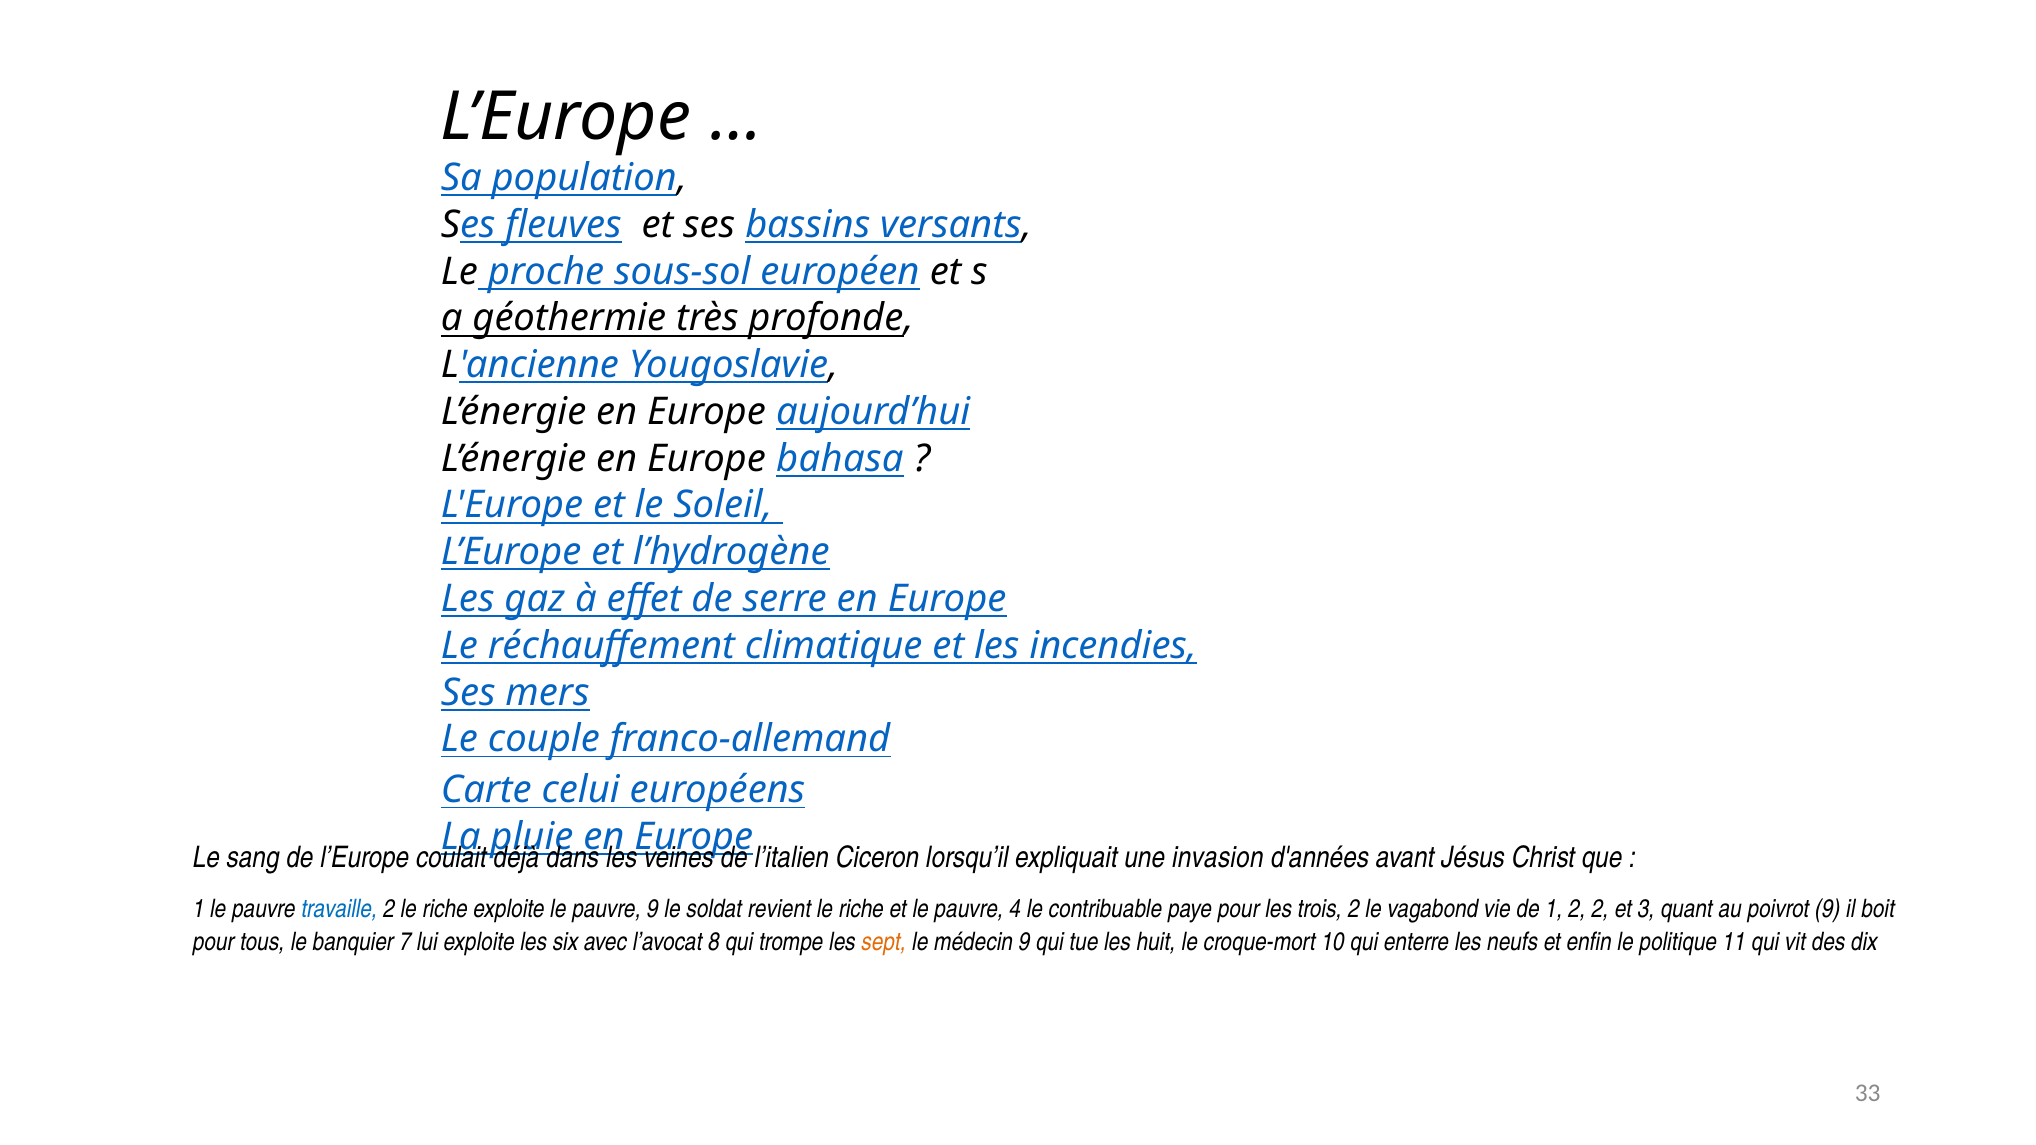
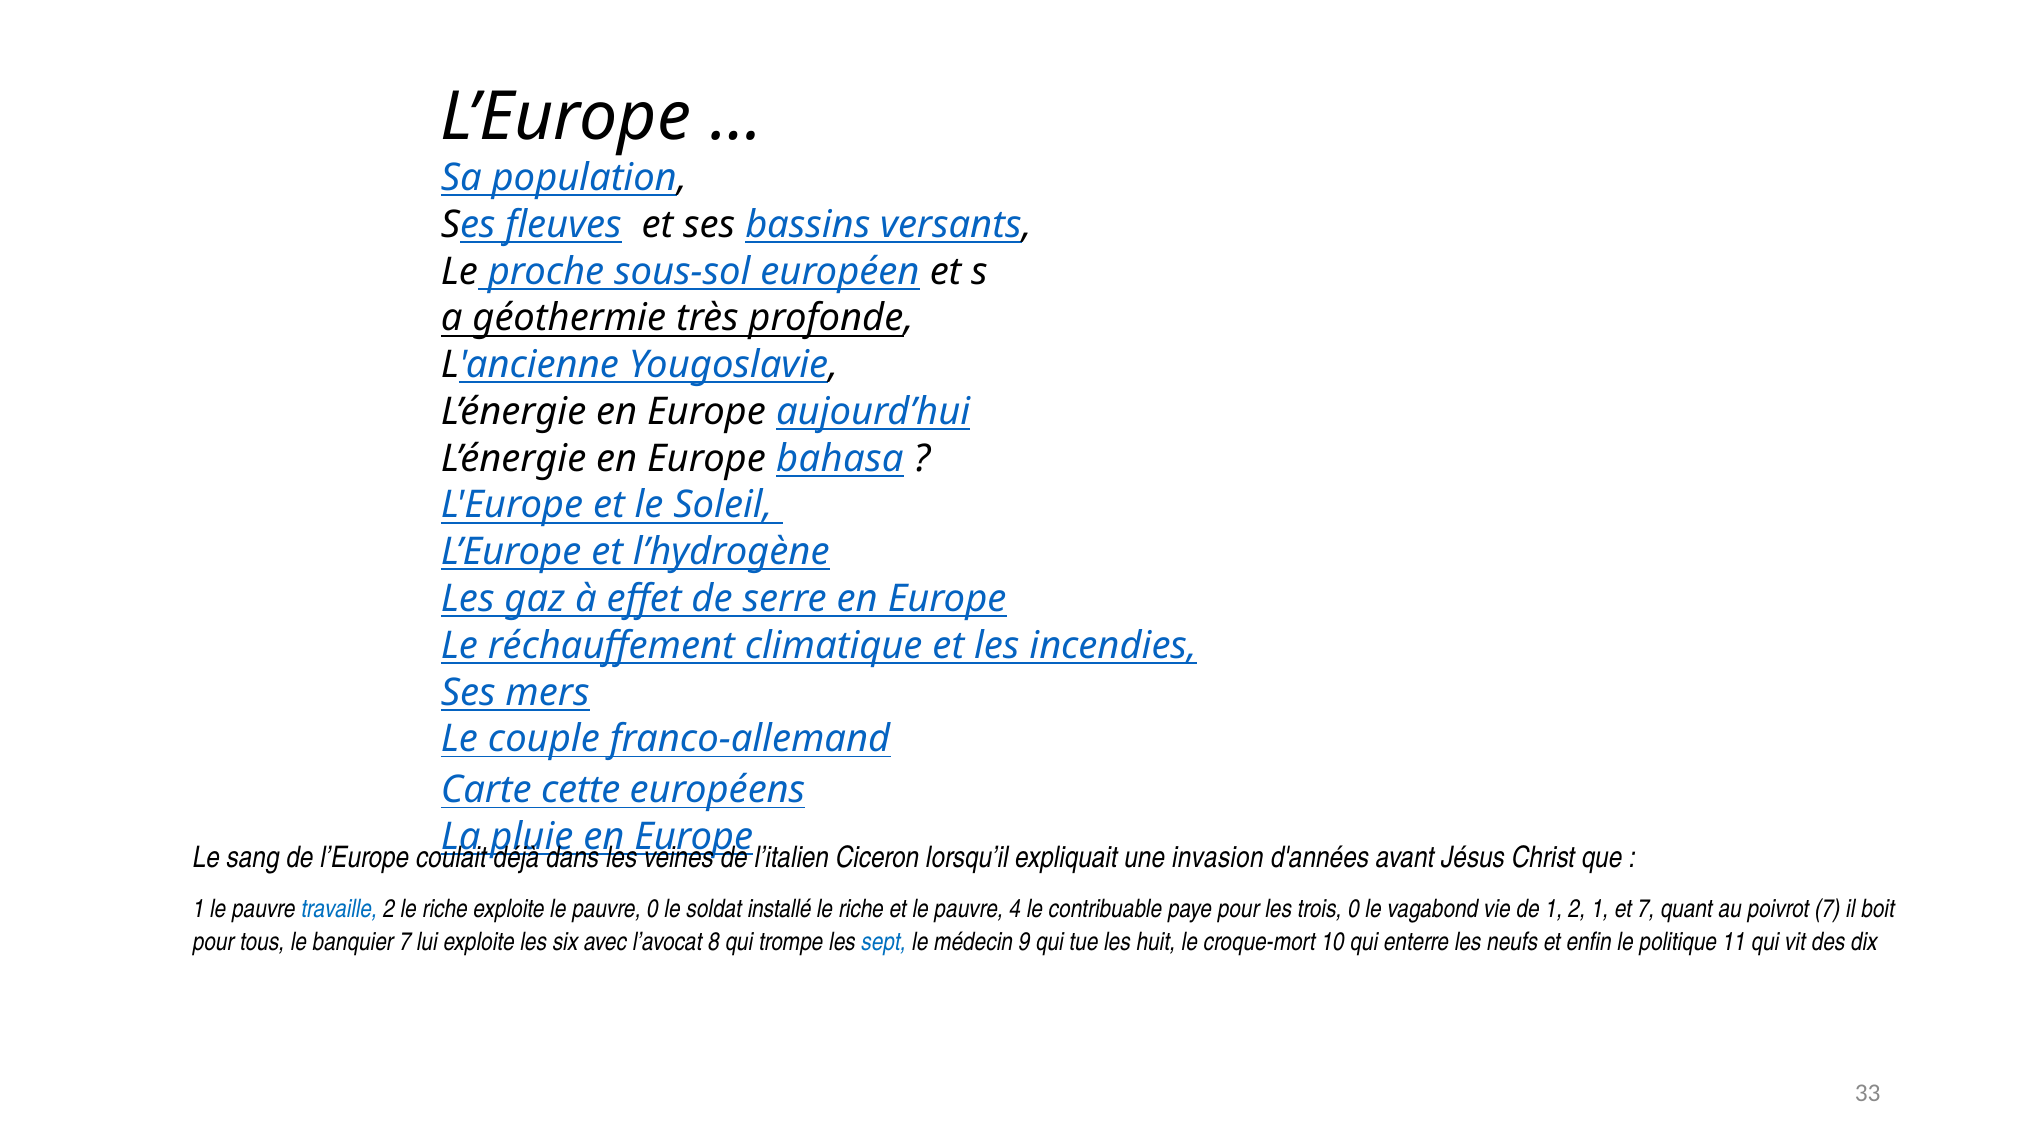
celui: celui -> cette
pauvre 9: 9 -> 0
revient: revient -> installé
trois 2: 2 -> 0
2 2: 2 -> 1
et 3: 3 -> 7
poivrot 9: 9 -> 7
sept colour: orange -> blue
